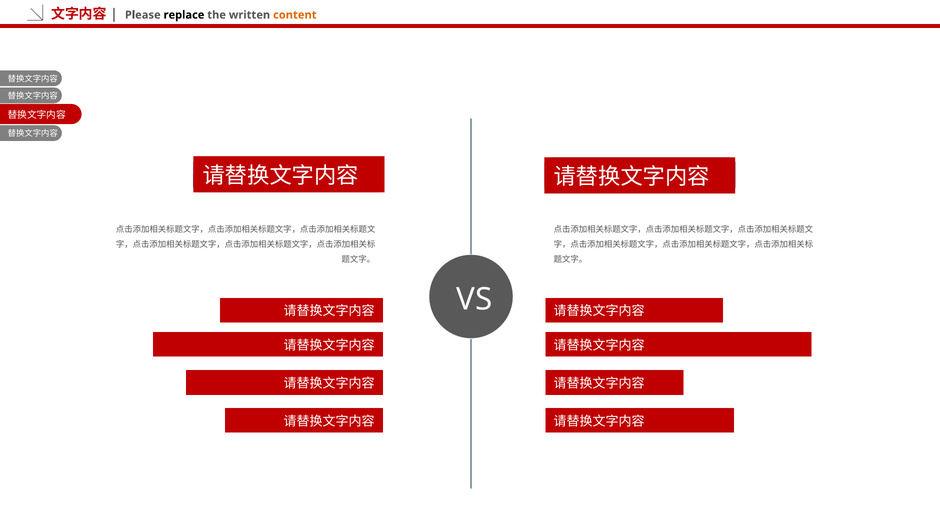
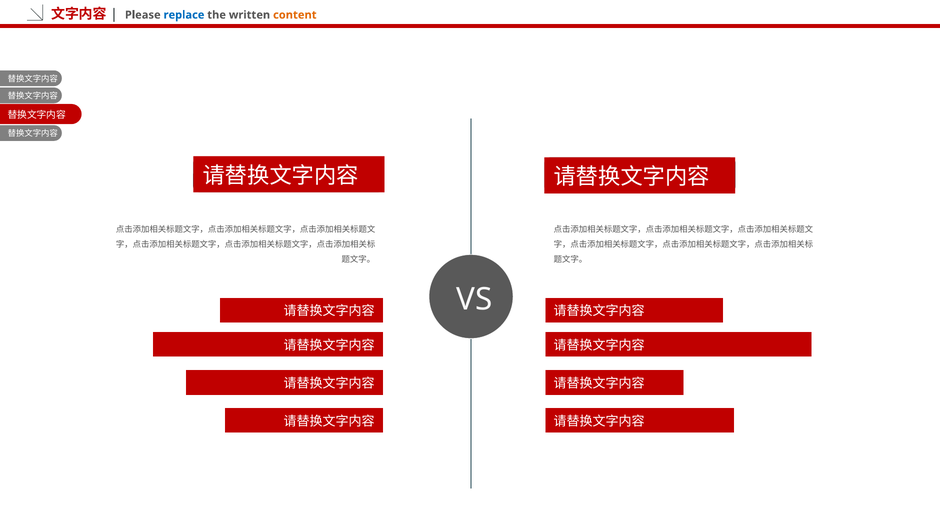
replace colour: black -> blue
